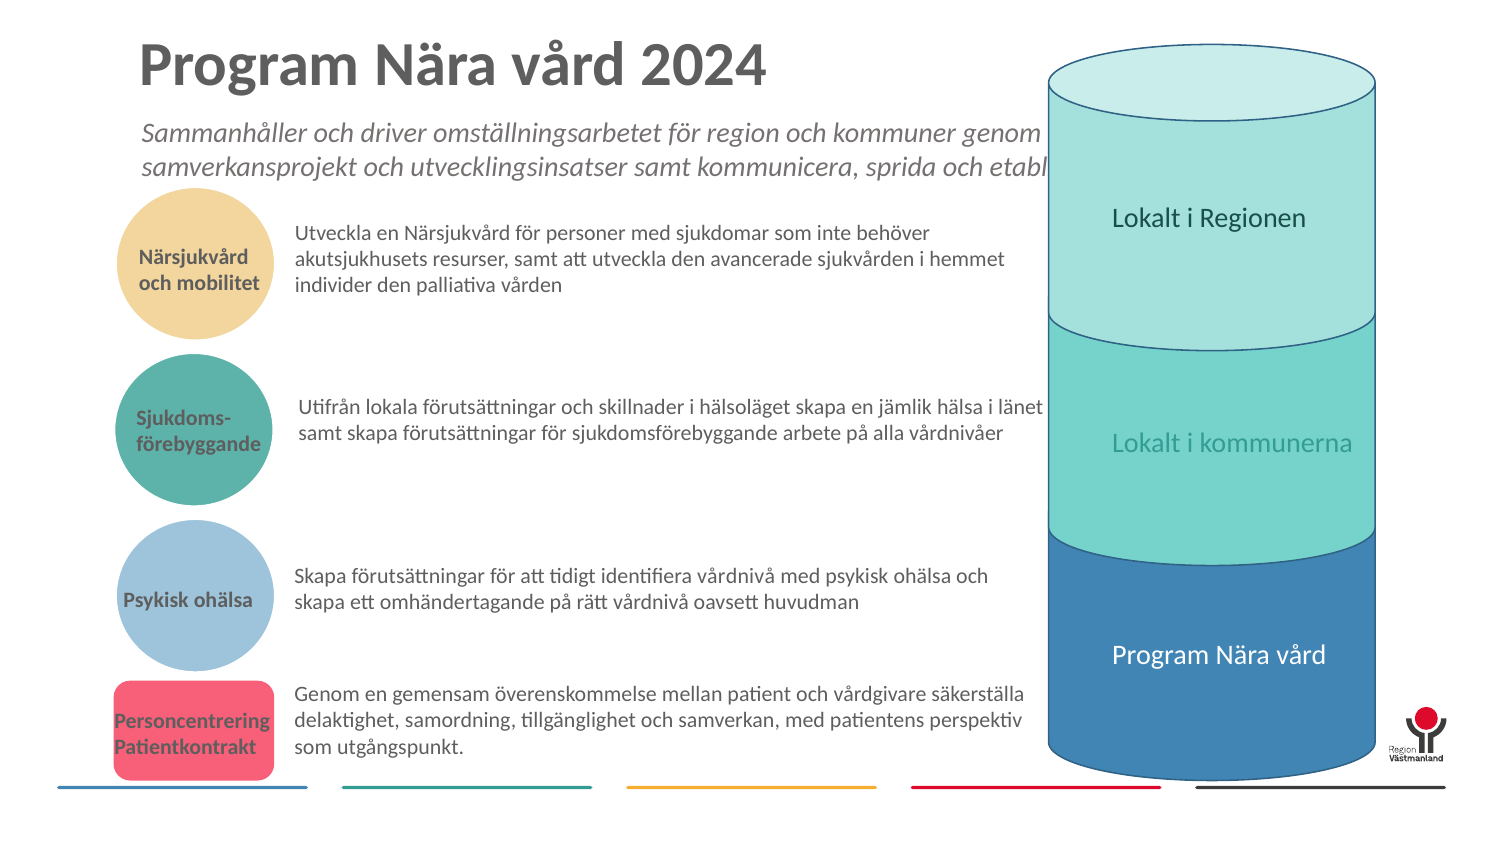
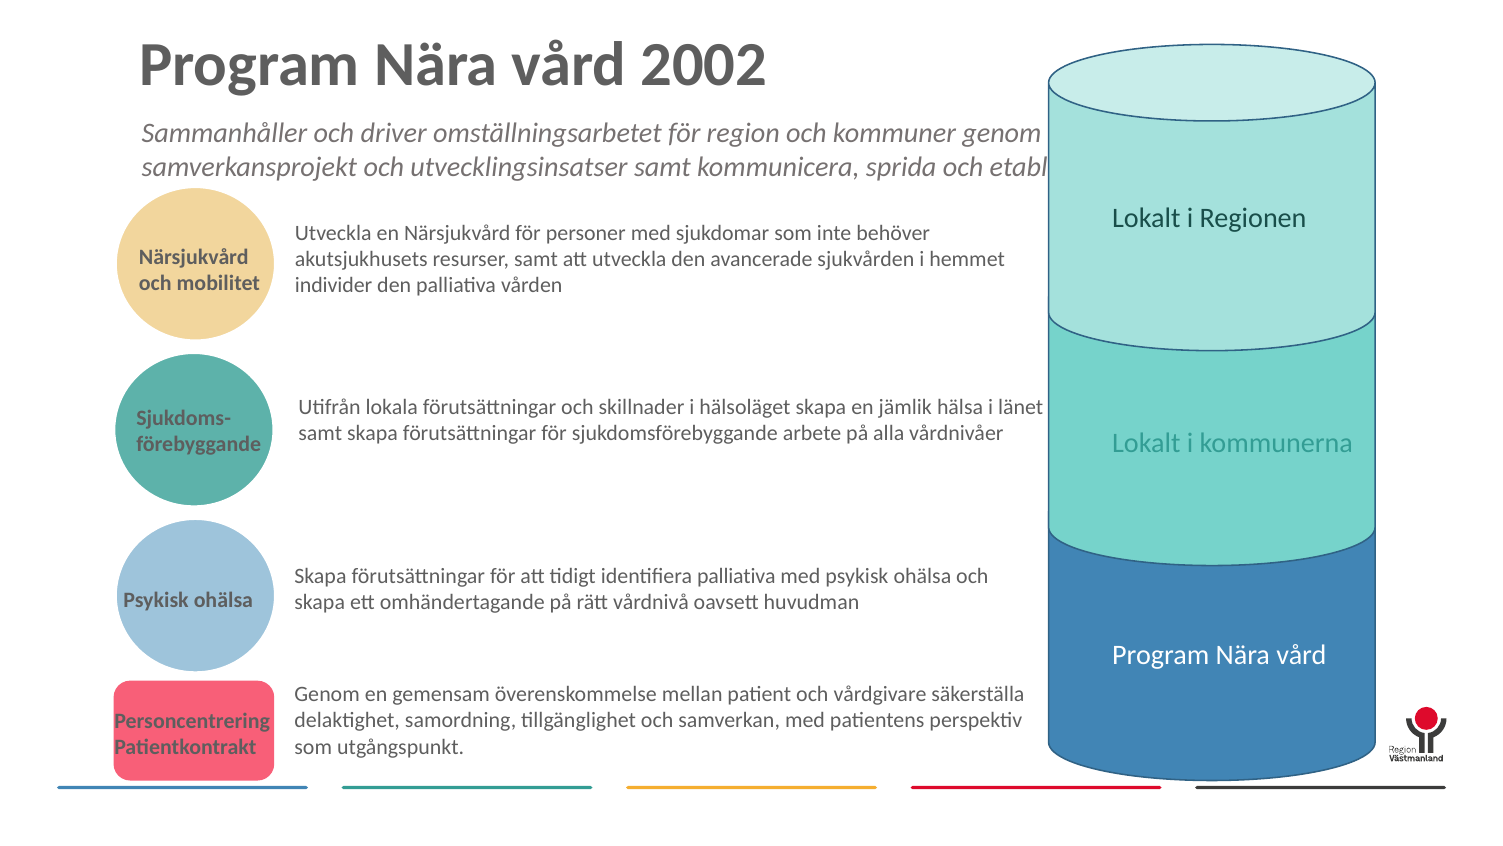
2024: 2024 -> 2002
identifiera vårdnivå: vårdnivå -> palliativa
